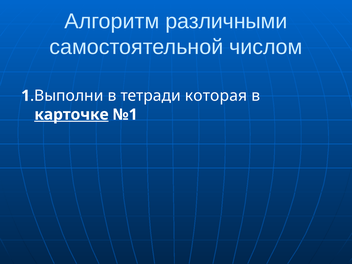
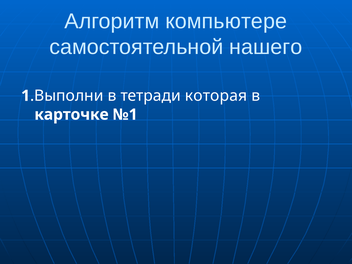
различными: различными -> компьютере
числом: числом -> нашего
карточке underline: present -> none
